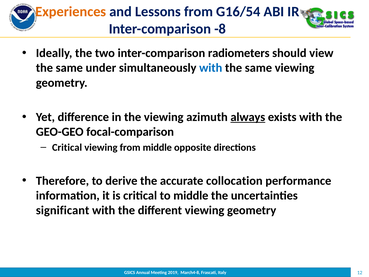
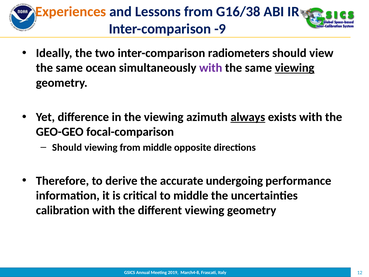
G16/54: G16/54 -> G16/38
-8: -8 -> -9
under: under -> ocean
with at (211, 68) colour: blue -> purple
viewing at (295, 68) underline: none -> present
Critical at (67, 147): Critical -> Should
collocation: collocation -> undergoing
significant: significant -> calibration
